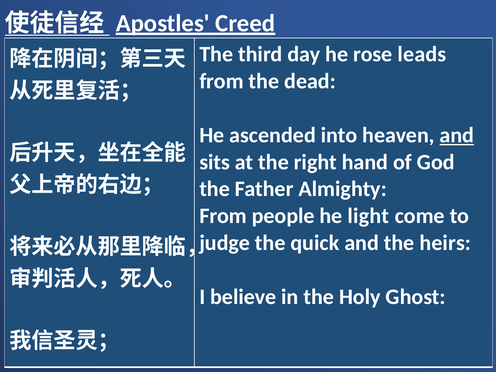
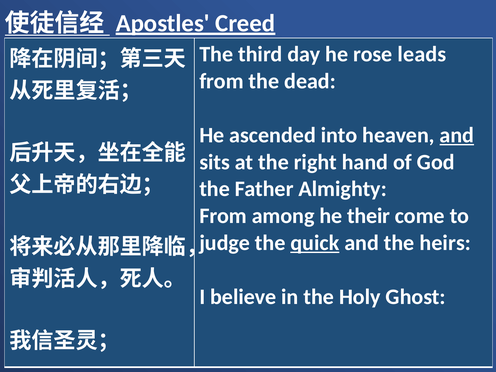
people: people -> among
light: light -> their
quick underline: none -> present
